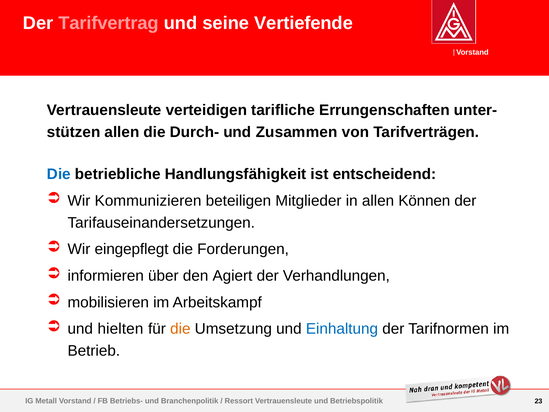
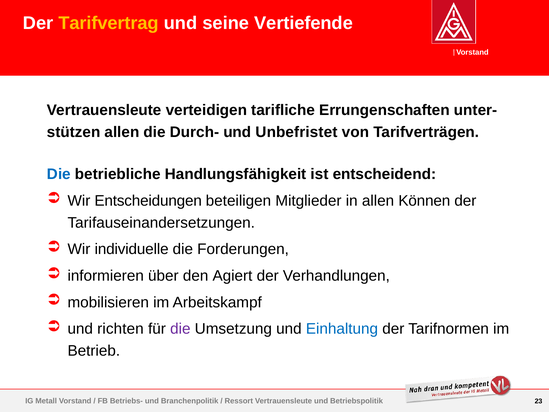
Tarifvertrag colour: pink -> yellow
Zusammen: Zusammen -> Unbefristet
Kommunizieren: Kommunizieren -> Entscheidungen
eingepflegt: eingepflegt -> individuelle
hielten: hielten -> richten
die at (180, 329) colour: orange -> purple
